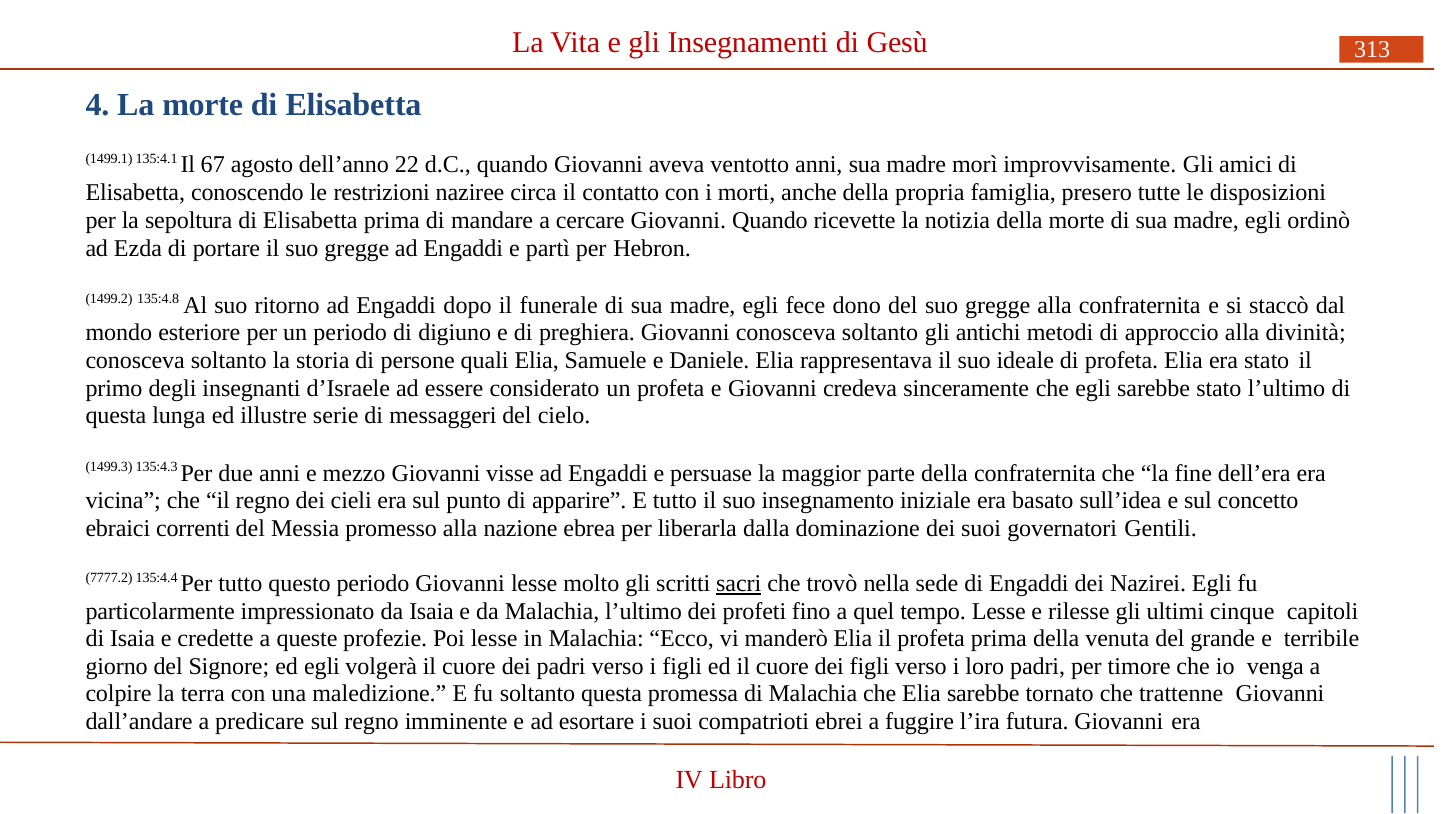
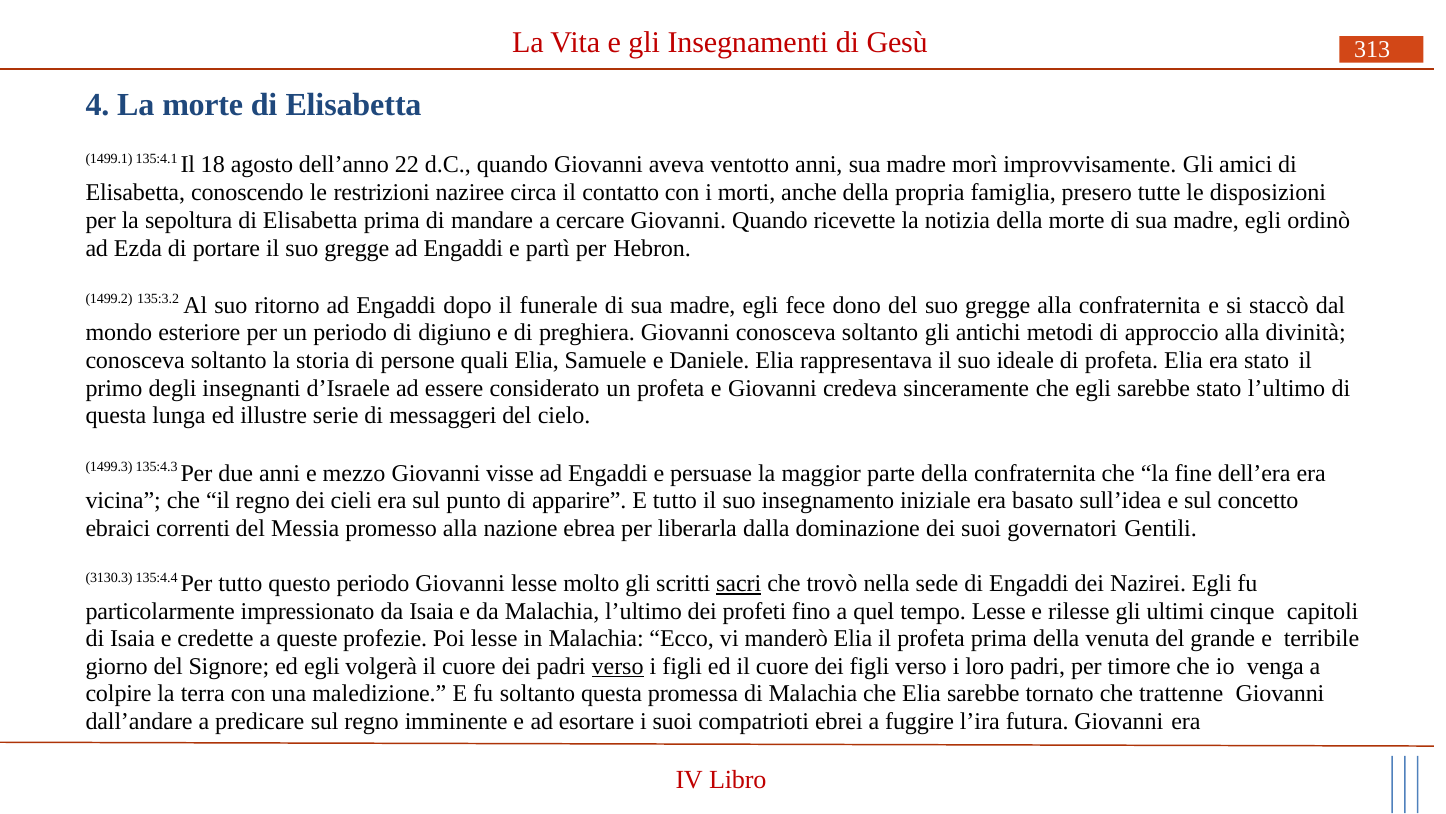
67: 67 -> 18
135:4.8: 135:4.8 -> 135:3.2
7777.2: 7777.2 -> 3130.3
verso at (618, 666) underline: none -> present
